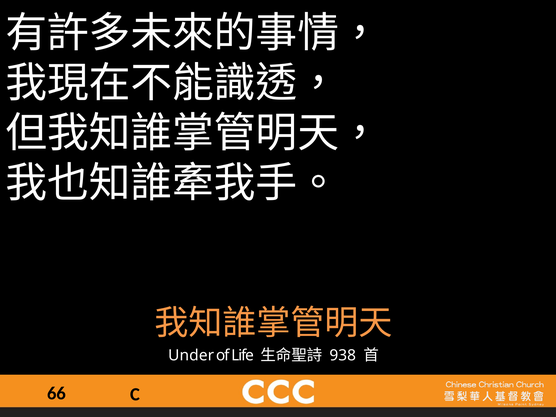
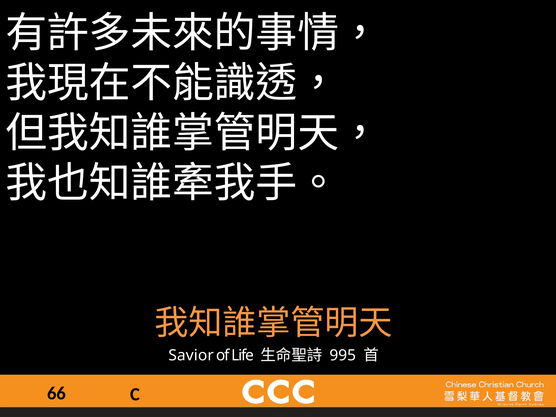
Under: Under -> Savior
938: 938 -> 995
